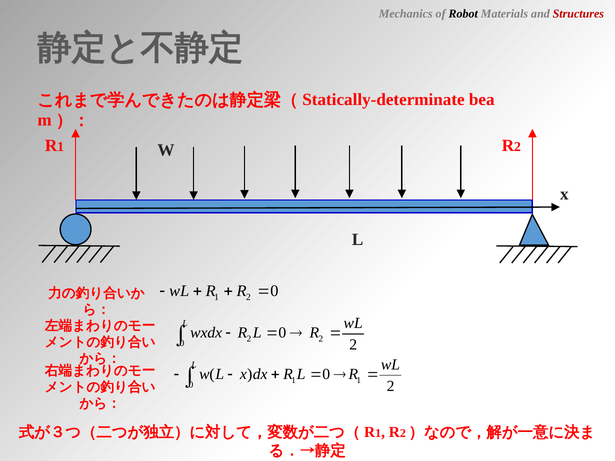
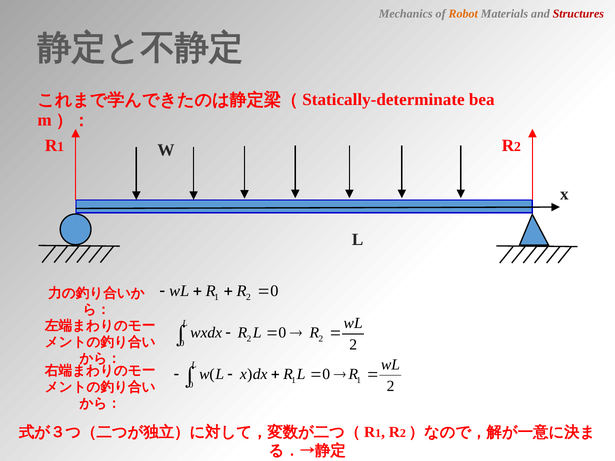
Robot colour: black -> orange
